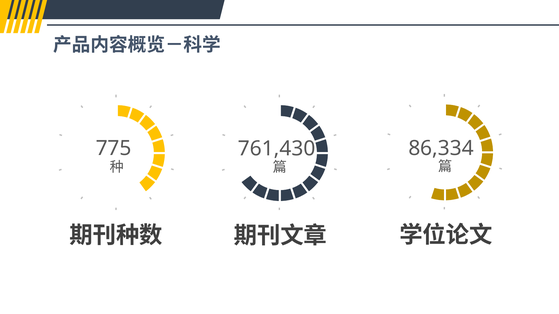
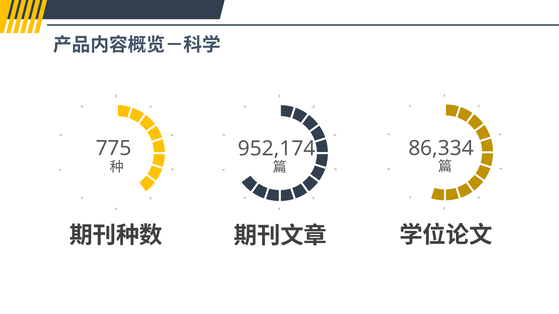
761,430: 761,430 -> 952,174
